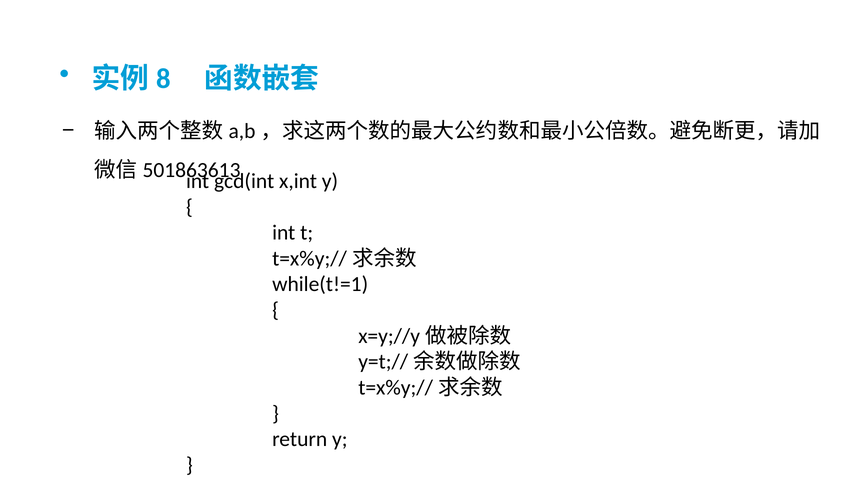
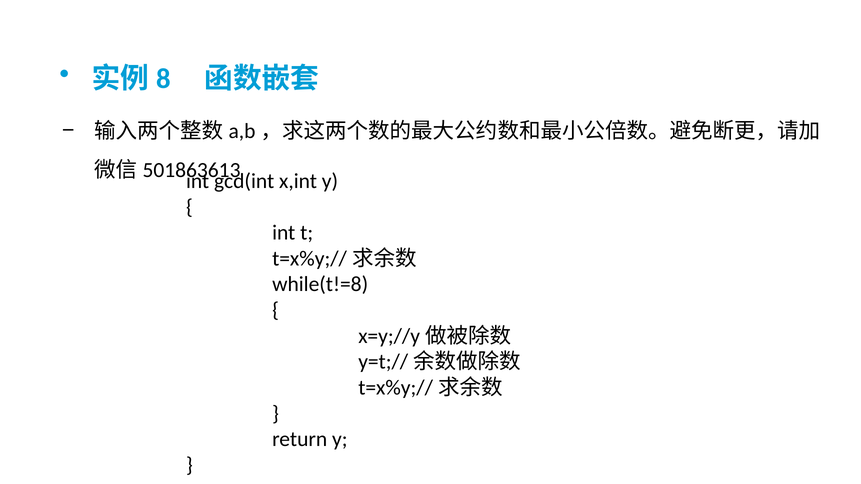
while(t!=1: while(t!=1 -> while(t!=8
